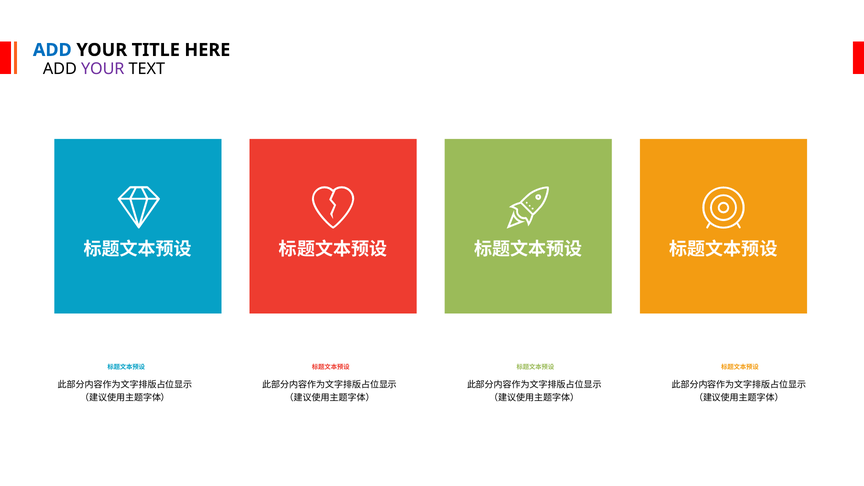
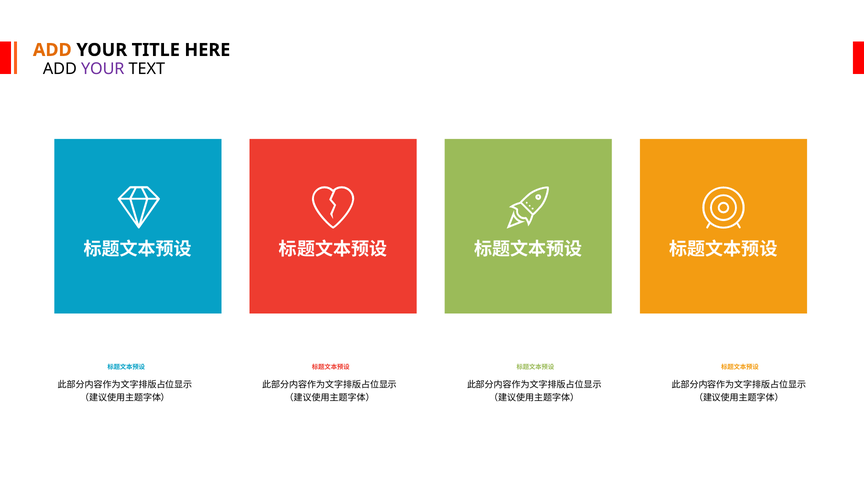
ADD at (52, 50) colour: blue -> orange
